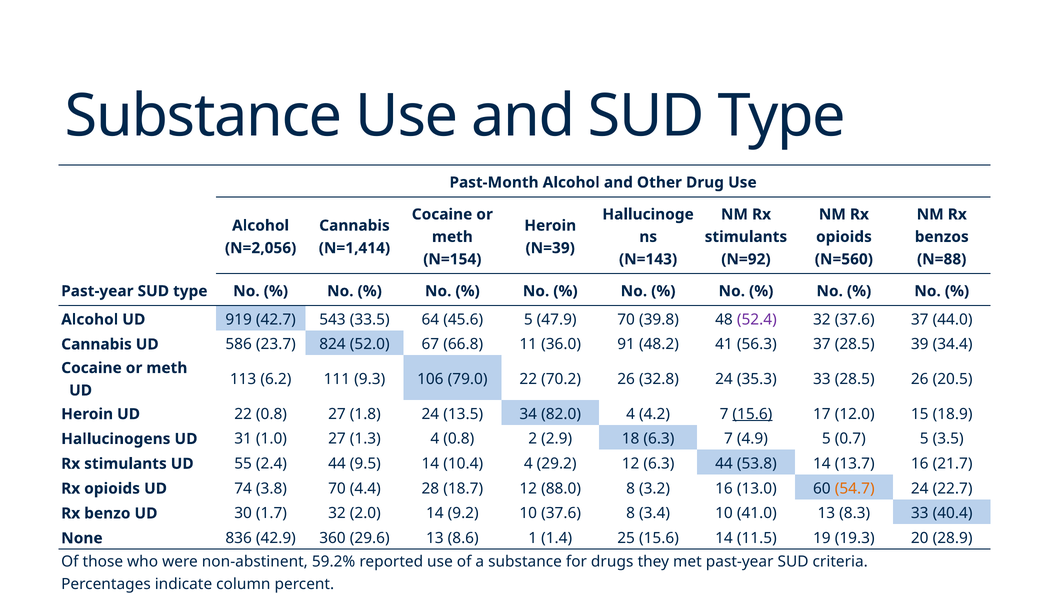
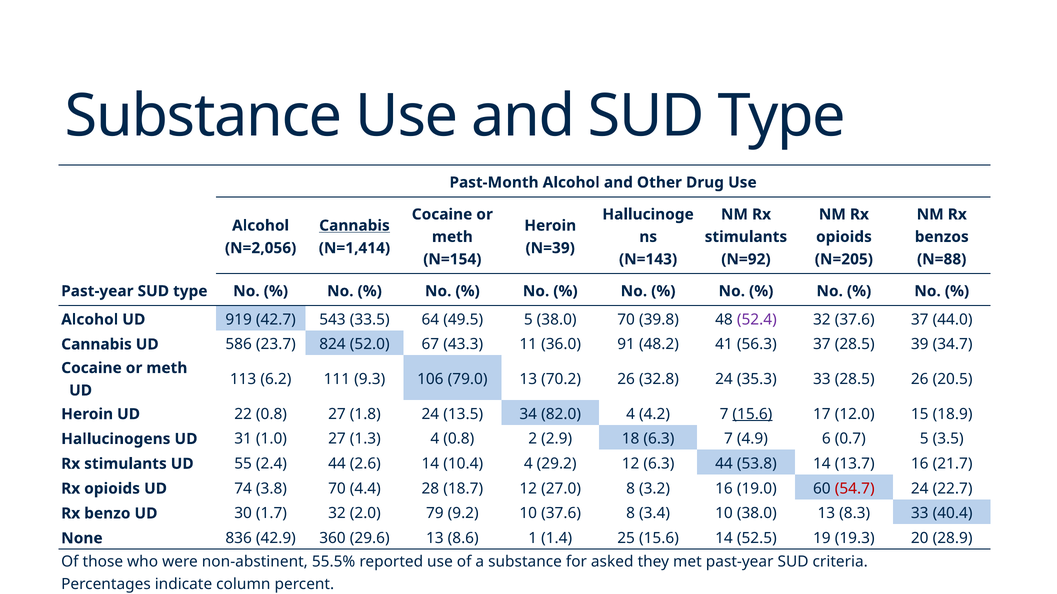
Cannabis at (354, 226) underline: none -> present
N=560: N=560 -> N=205
45.6: 45.6 -> 49.5
5 47.9: 47.9 -> 38.0
66.8: 66.8 -> 43.3
34.4: 34.4 -> 34.7
79.0 22: 22 -> 13
4.9 5: 5 -> 6
9.5: 9.5 -> 2.6
88.0: 88.0 -> 27.0
13.0: 13.0 -> 19.0
54.7 colour: orange -> red
2.0 14: 14 -> 79
10 41.0: 41.0 -> 38.0
11.5: 11.5 -> 52.5
59.2%: 59.2% -> 55.5%
drugs: drugs -> asked
